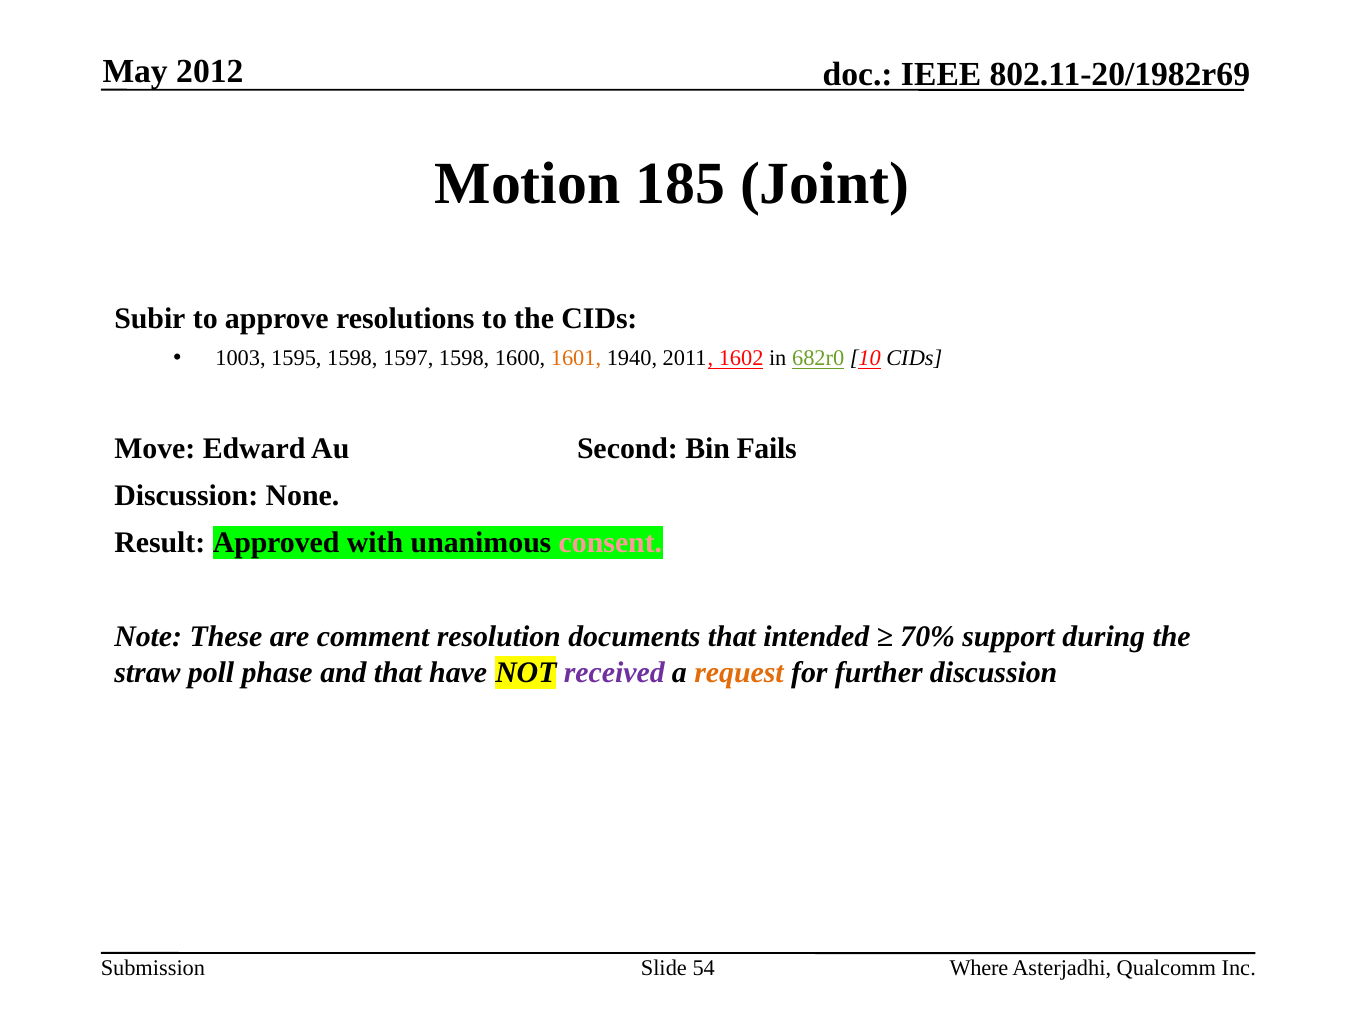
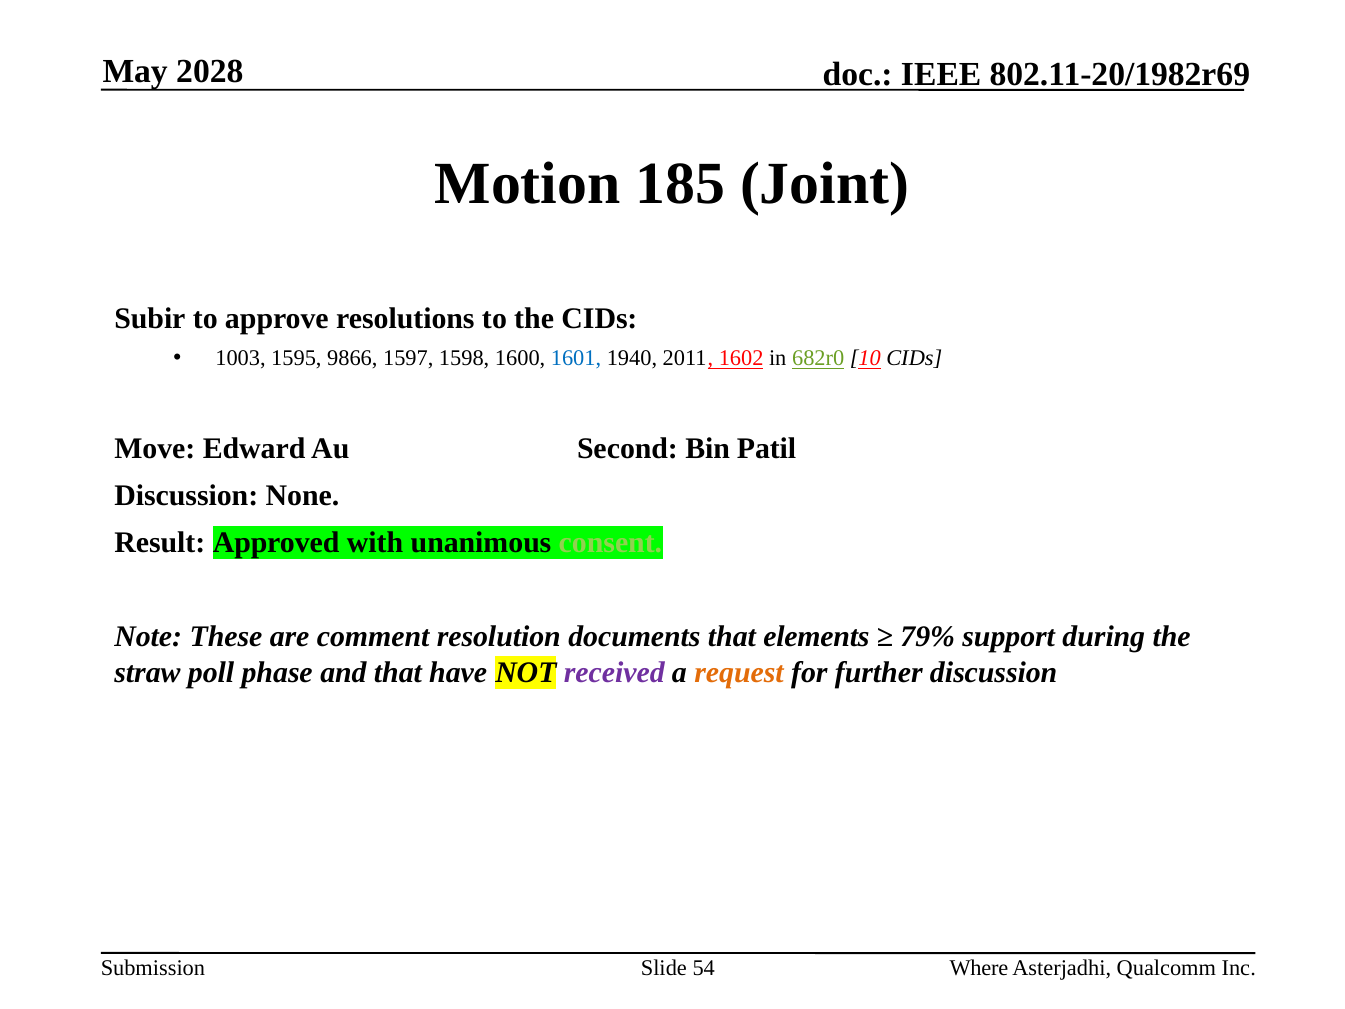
2012: 2012 -> 2028
1595 1598: 1598 -> 9866
1601 colour: orange -> blue
Fails: Fails -> Patil
consent colour: pink -> light green
intended: intended -> elements
70%: 70% -> 79%
